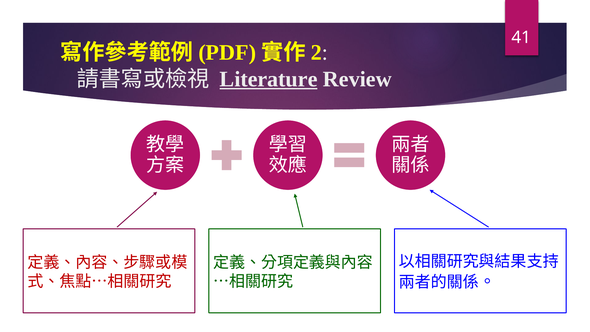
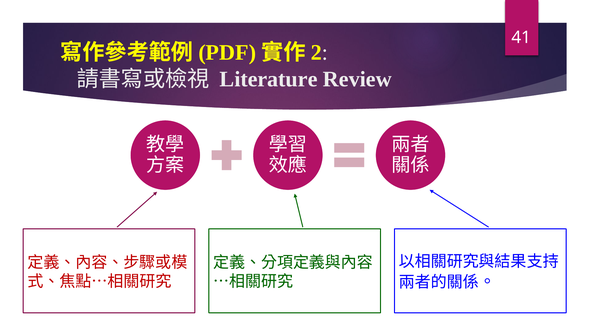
Literature underline: present -> none
